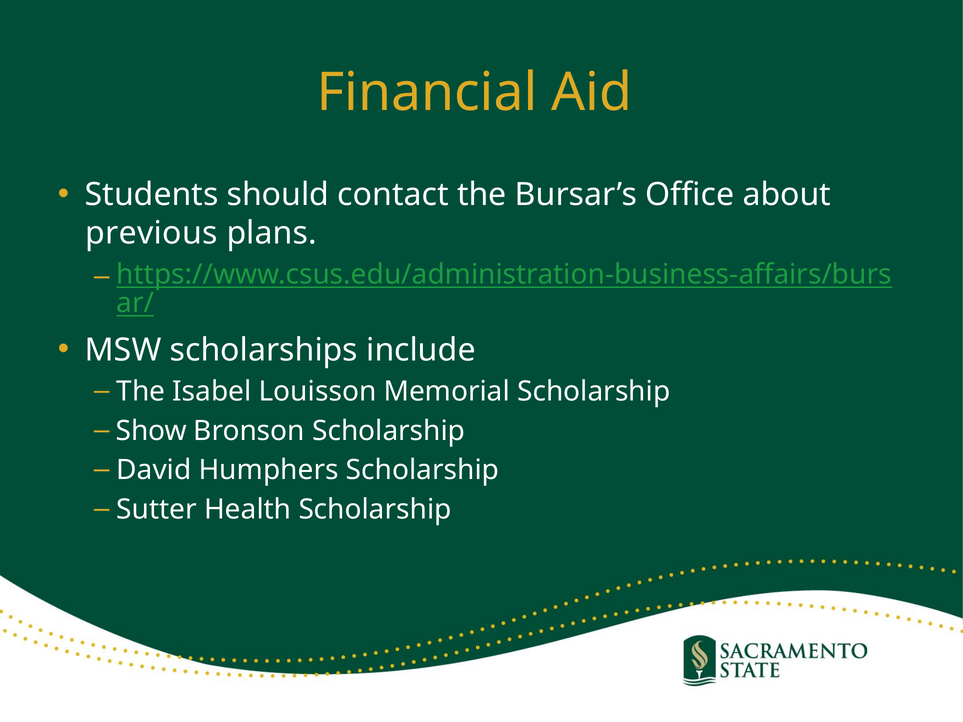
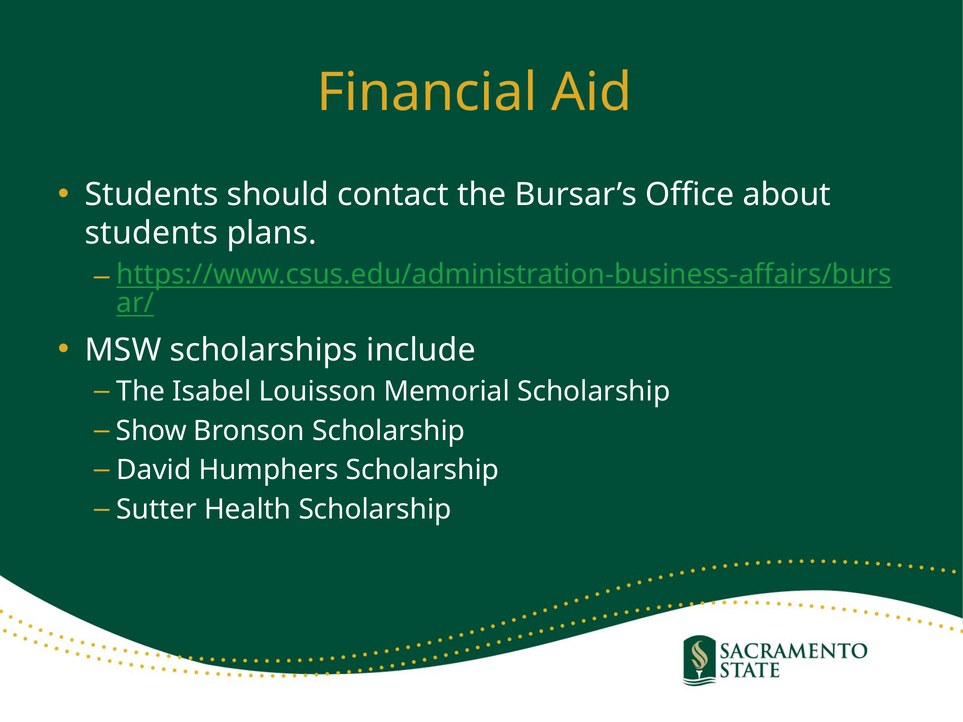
previous at (151, 233): previous -> students
